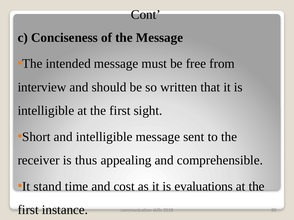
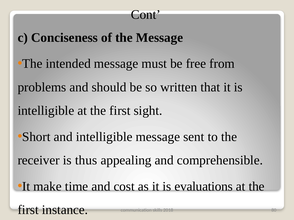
interview: interview -> problems
stand: stand -> make
